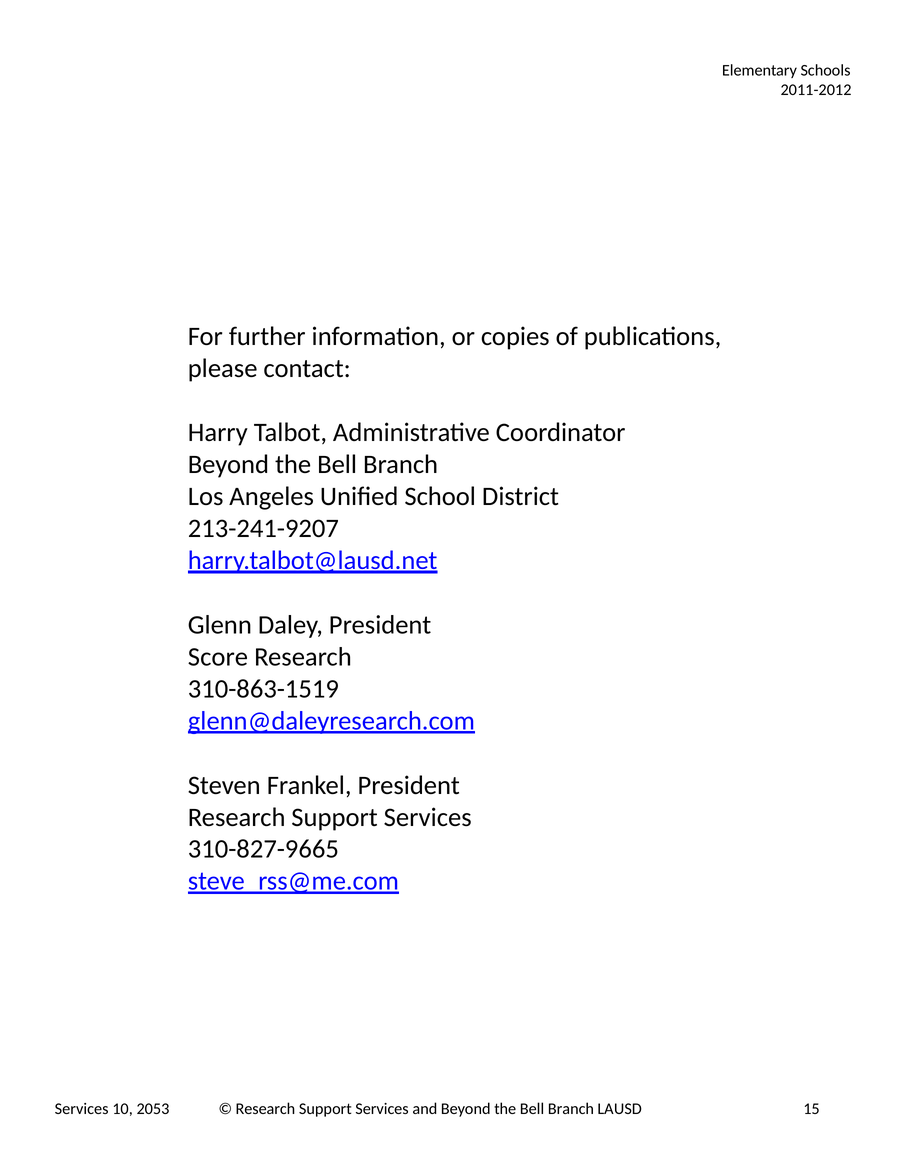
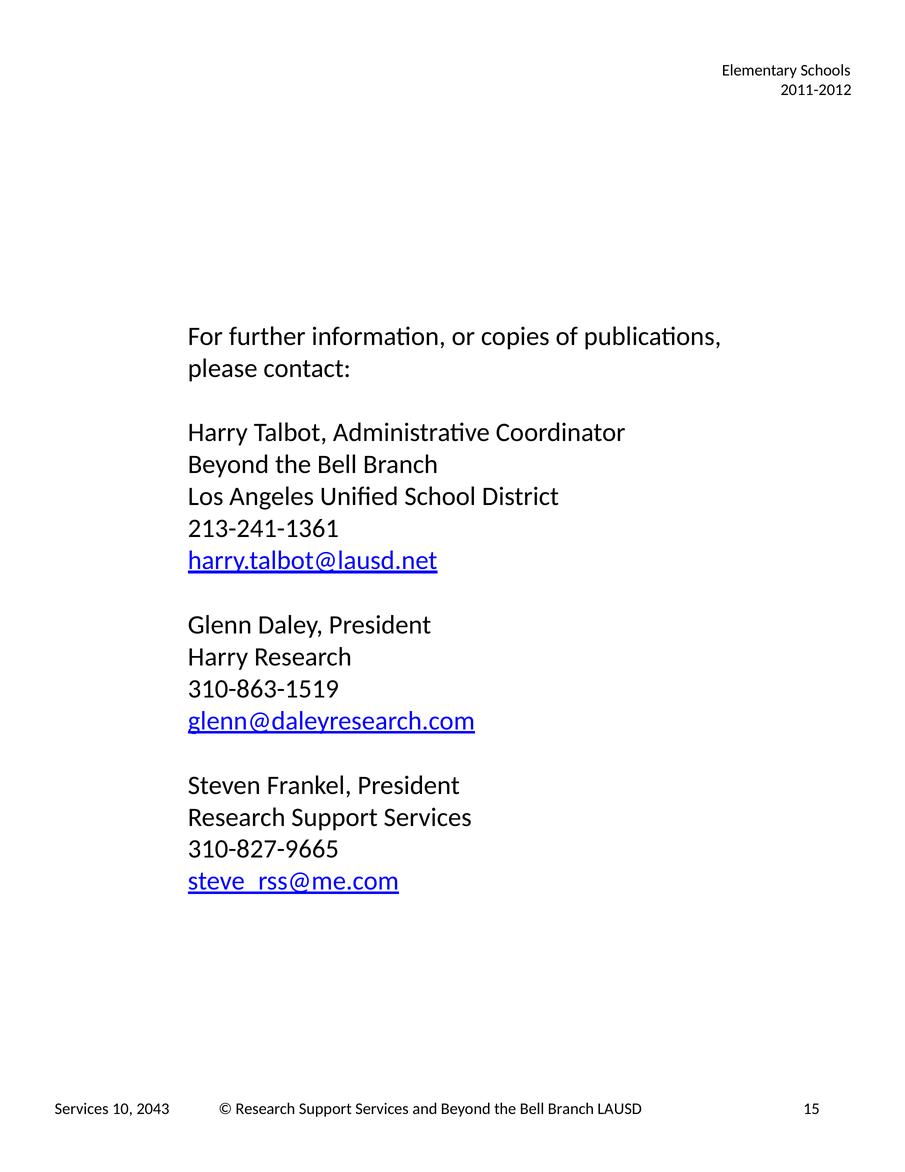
213-241-9207: 213-241-9207 -> 213-241-1361
Score at (218, 656): Score -> Harry
2053: 2053 -> 2043
